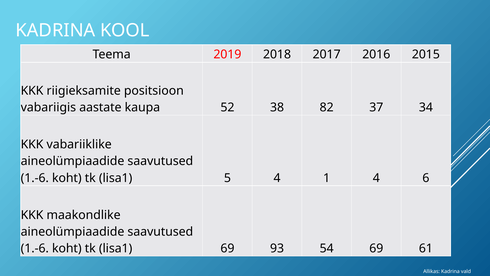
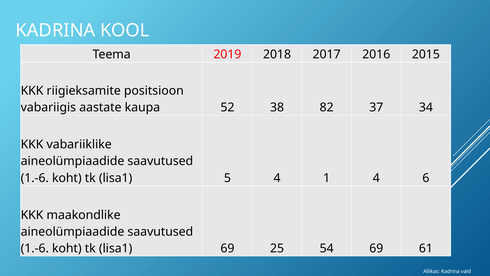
93: 93 -> 25
